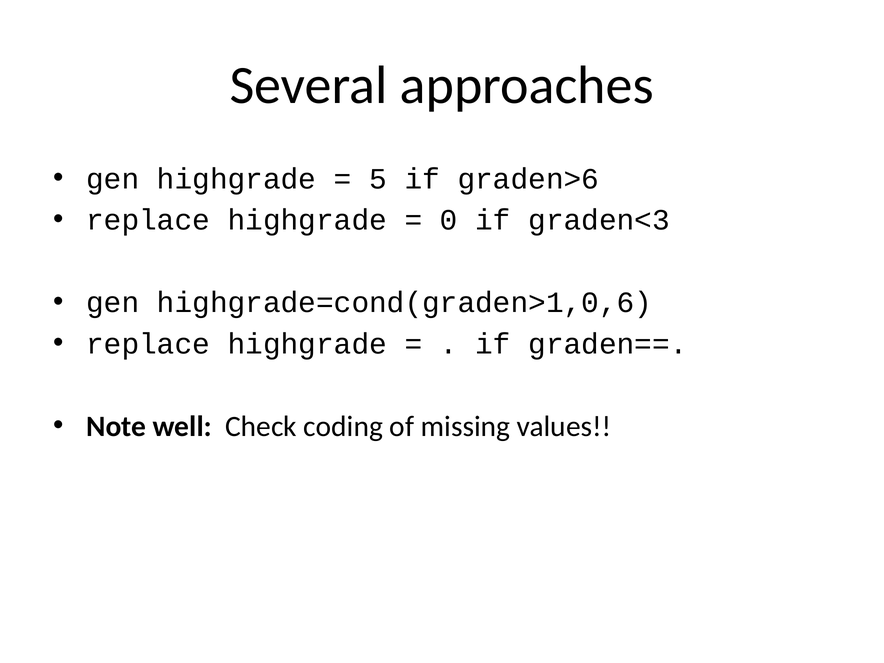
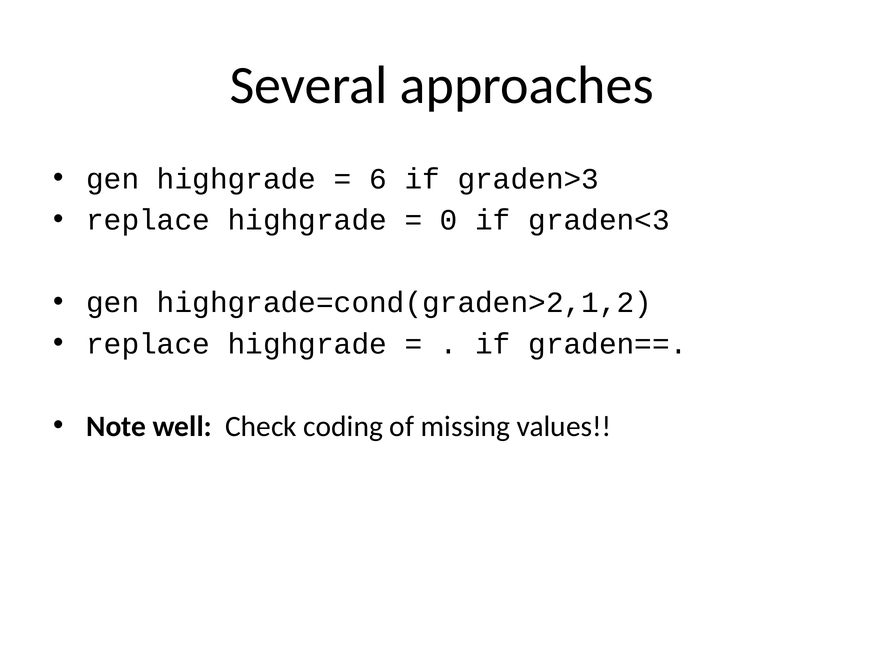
5: 5 -> 6
graden>6: graden>6 -> graden>3
highgrade=cond(graden>1,0,6: highgrade=cond(graden>1,0,6 -> highgrade=cond(graden>2,1,2
